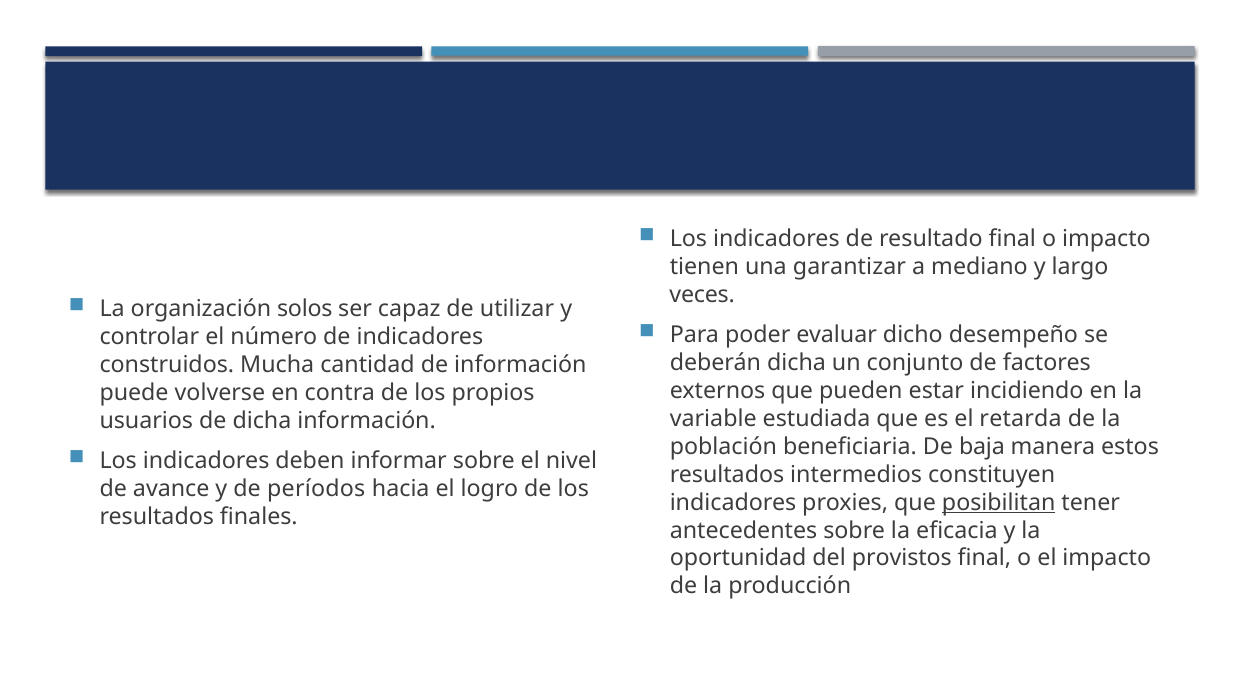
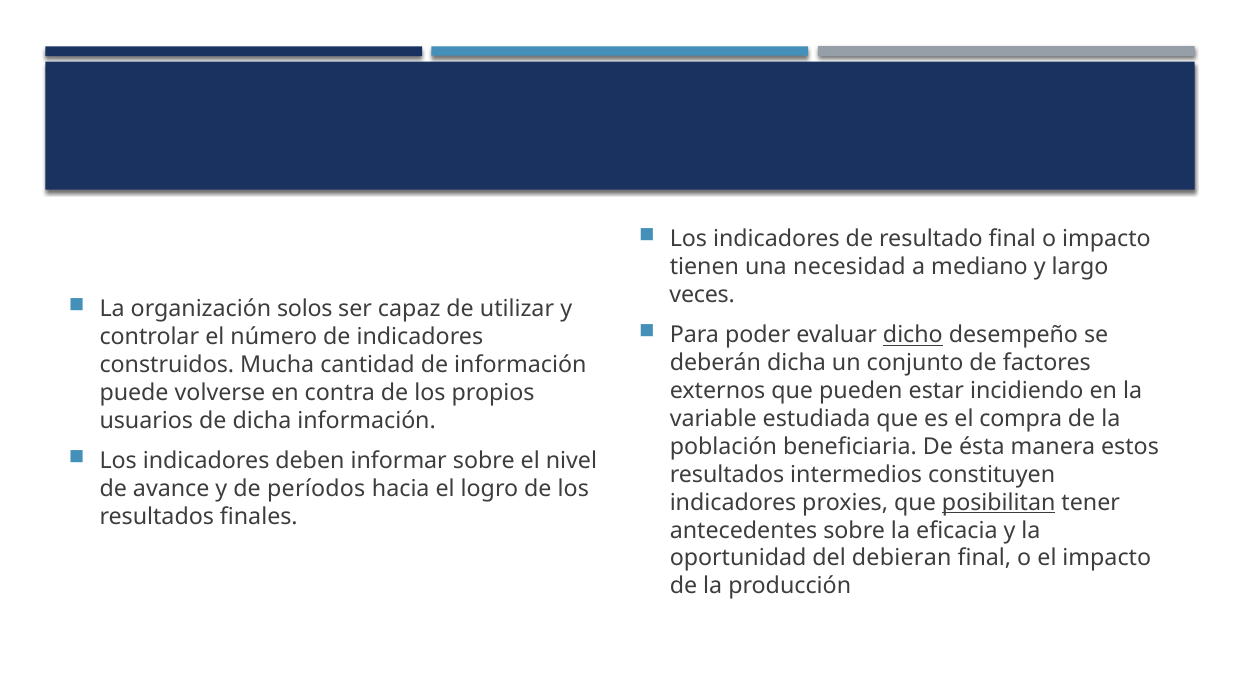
garantizar: garantizar -> necesidad
dicho underline: none -> present
retarda: retarda -> compra
baja: baja -> ésta
provistos: provistos -> debieran
